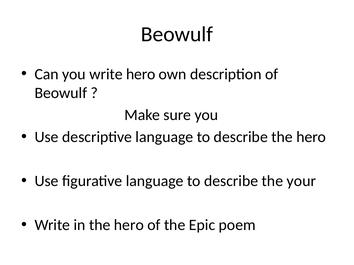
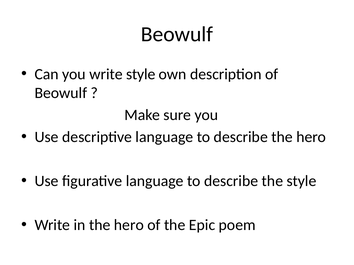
write hero: hero -> style
the your: your -> style
